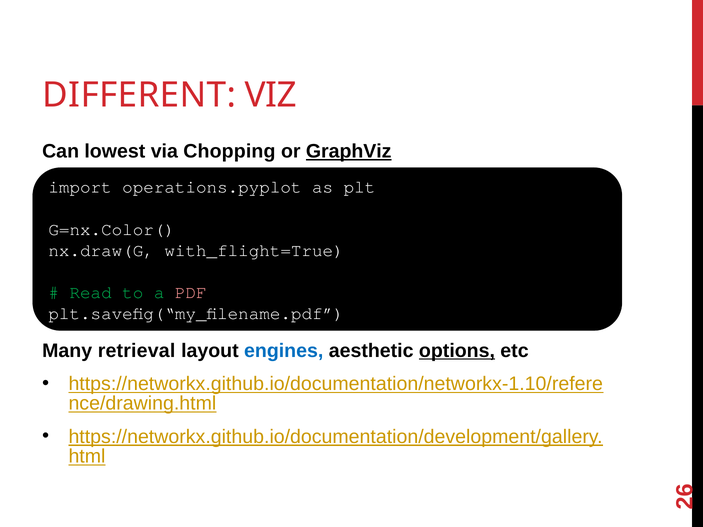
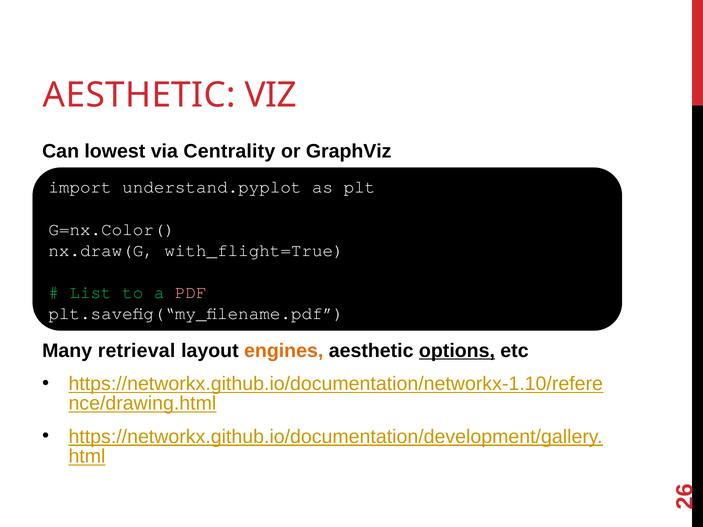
DIFFERENT at (139, 95): DIFFERENT -> AESTHETIC
Chopping: Chopping -> Centrality
GraphViz underline: present -> none
operations.pyplot: operations.pyplot -> understand.pyplot
Read: Read -> List
engines colour: blue -> orange
